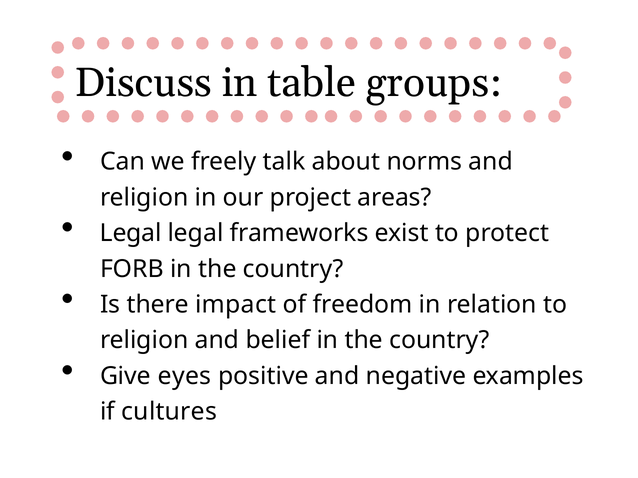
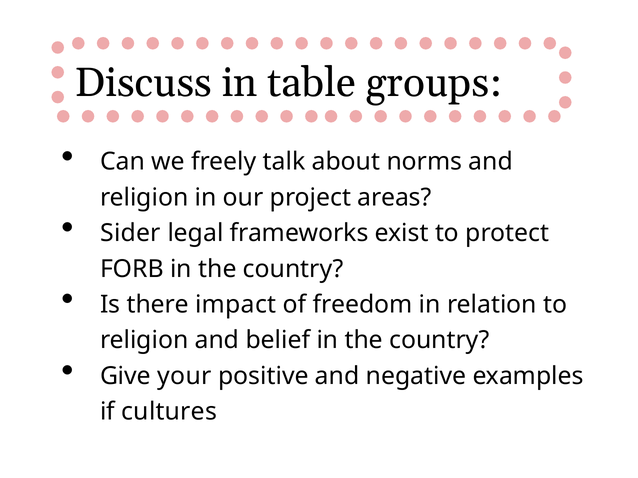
Legal at (131, 233): Legal -> Sider
eyes: eyes -> your
